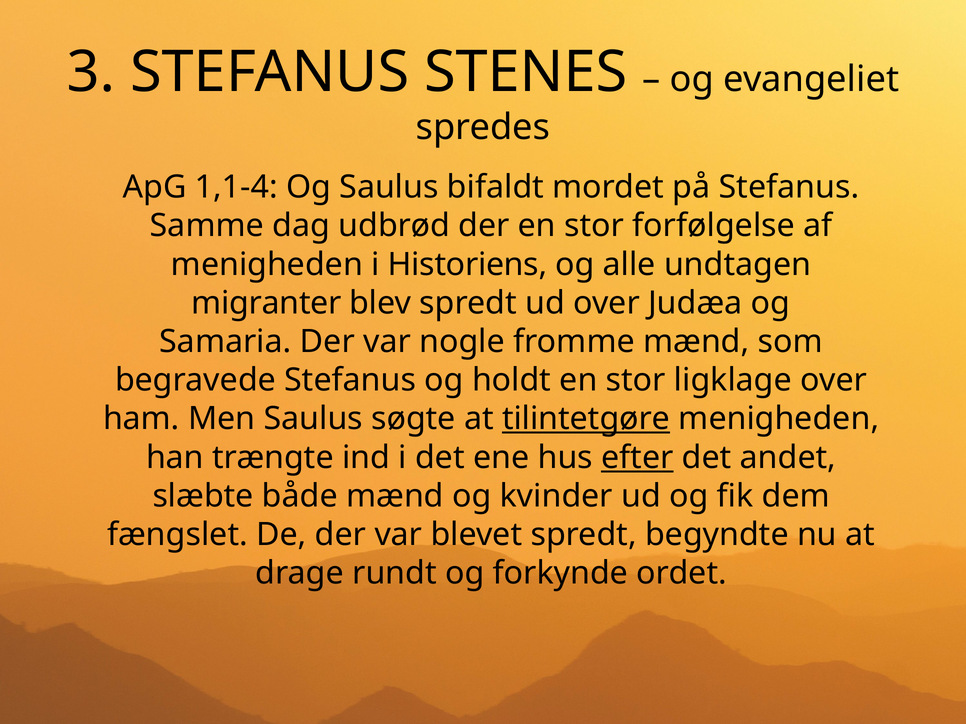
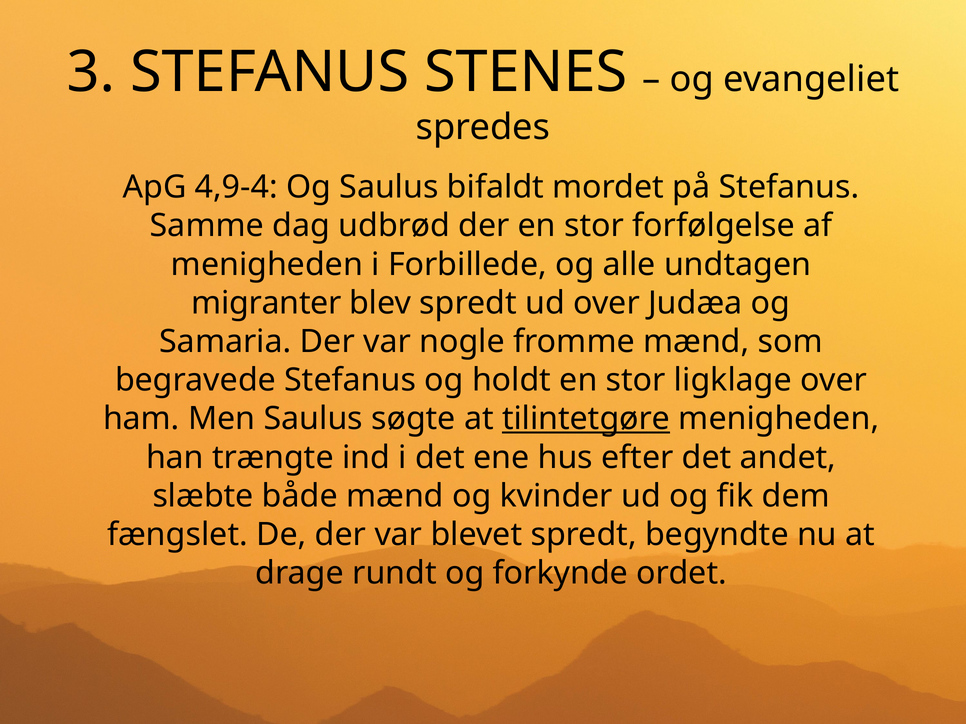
1,1-4: 1,1-4 -> 4,9-4
Historiens: Historiens -> Forbillede
efter underline: present -> none
